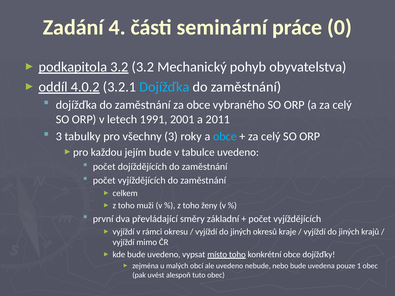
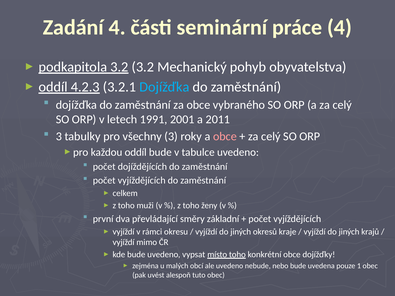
práce 0: 0 -> 4
4.0.2: 4.0.2 -> 4.2.3
obce at (225, 136) colour: light blue -> pink
každou jejím: jejím -> oddíl
